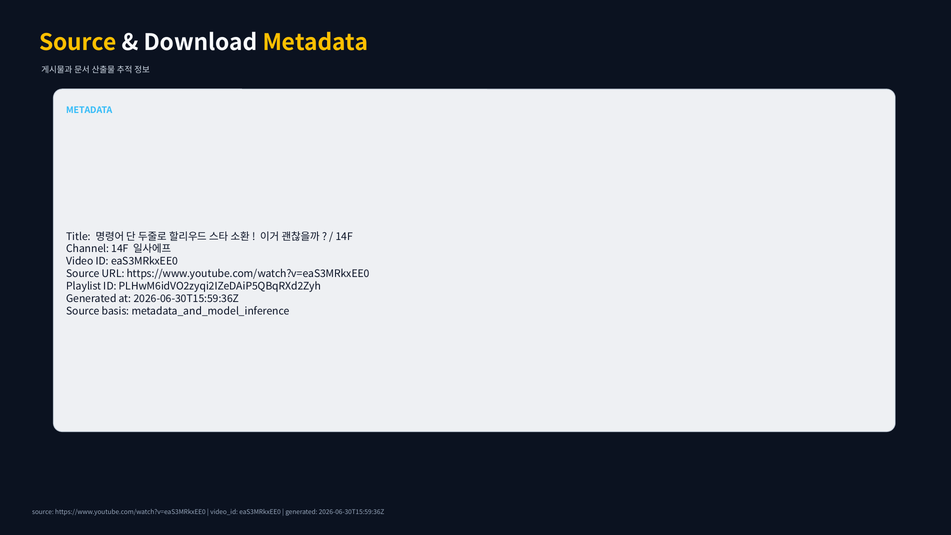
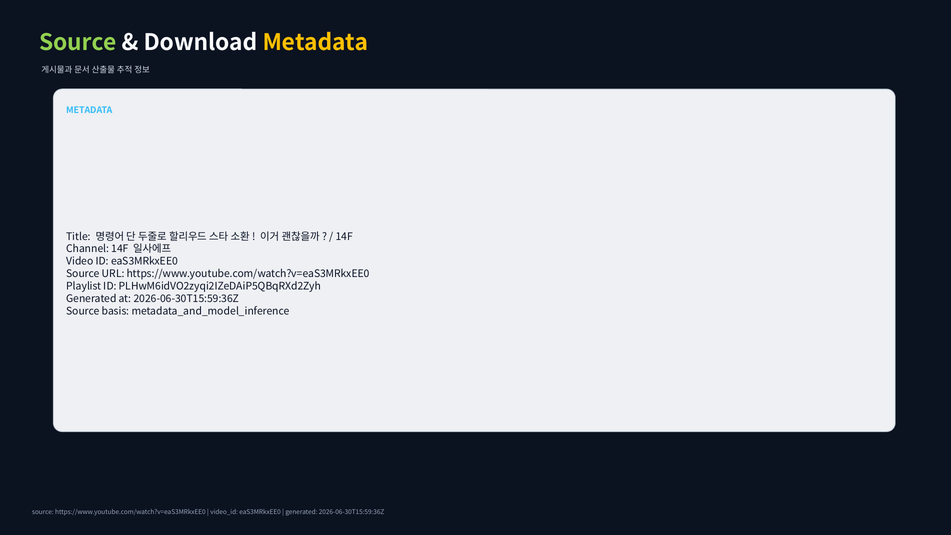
Source at (78, 43) colour: yellow -> light green
